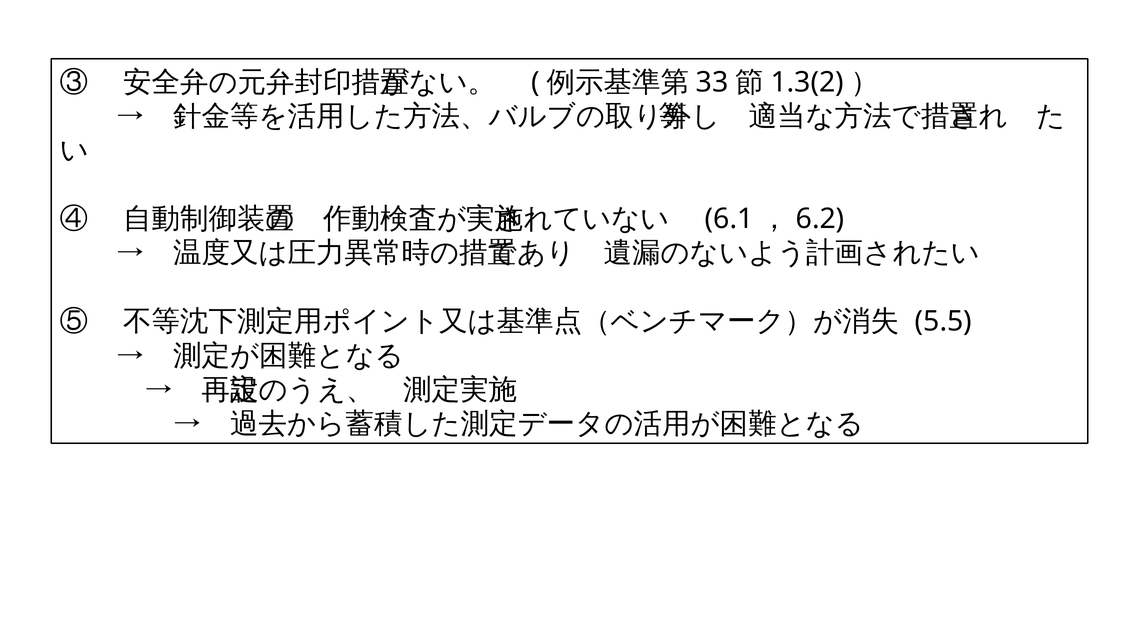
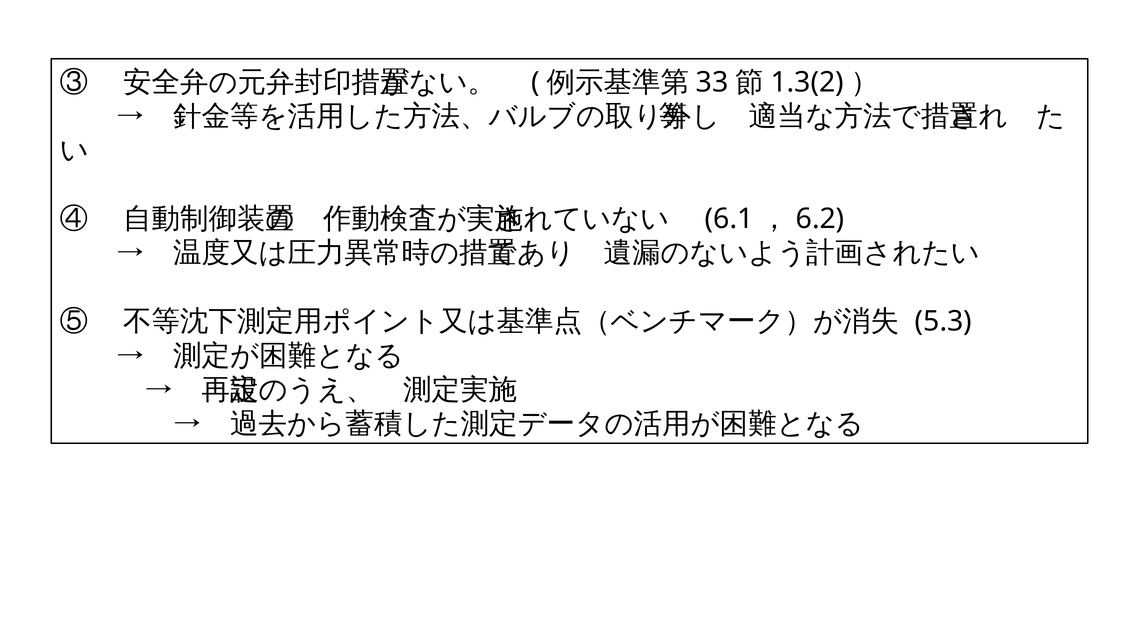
5.5: 5.5 -> 5.3
